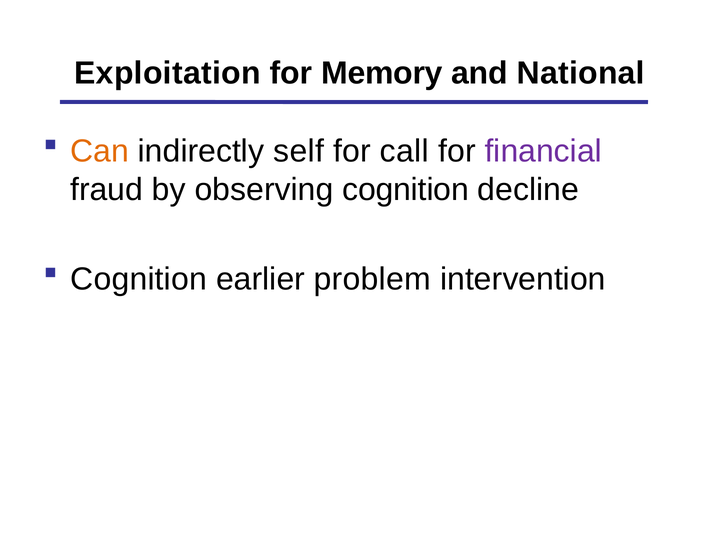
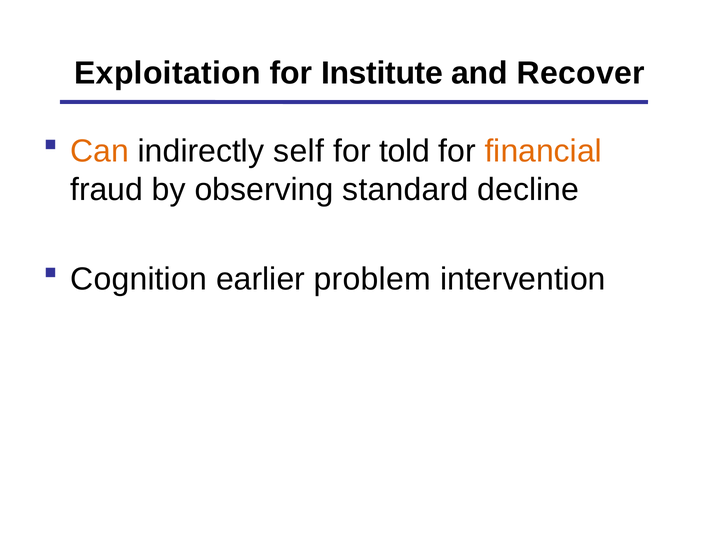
Memory: Memory -> Institute
National: National -> Recover
call: call -> told
financial colour: purple -> orange
observing cognition: cognition -> standard
